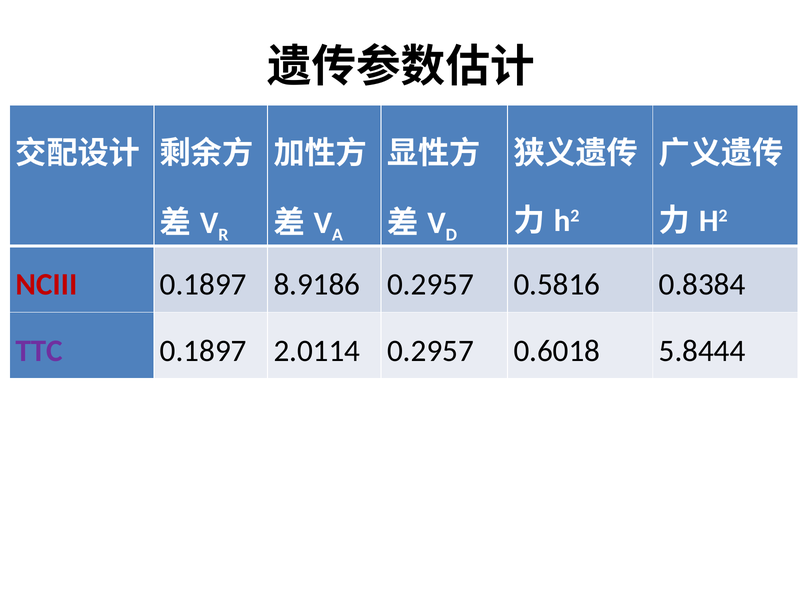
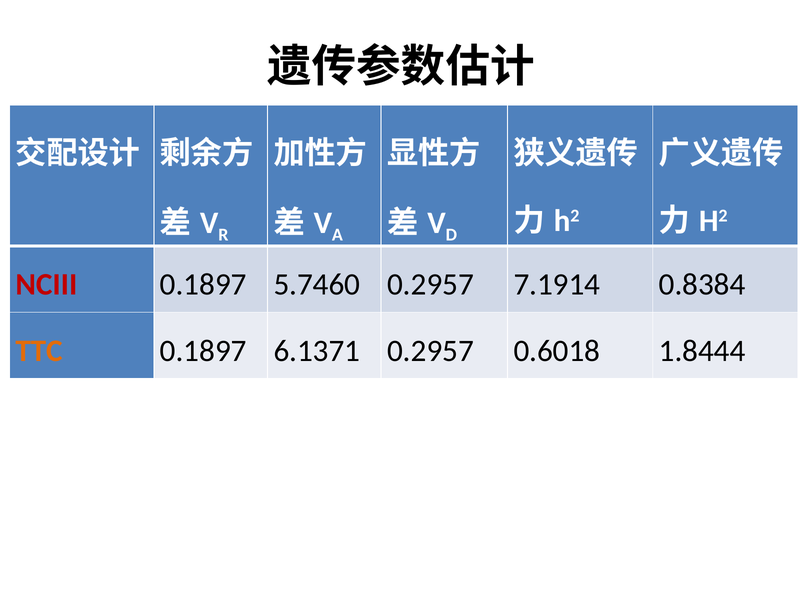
8.9186: 8.9186 -> 5.7460
0.5816: 0.5816 -> 7.1914
TTC colour: purple -> orange
2.0114: 2.0114 -> 6.1371
5.8444: 5.8444 -> 1.8444
